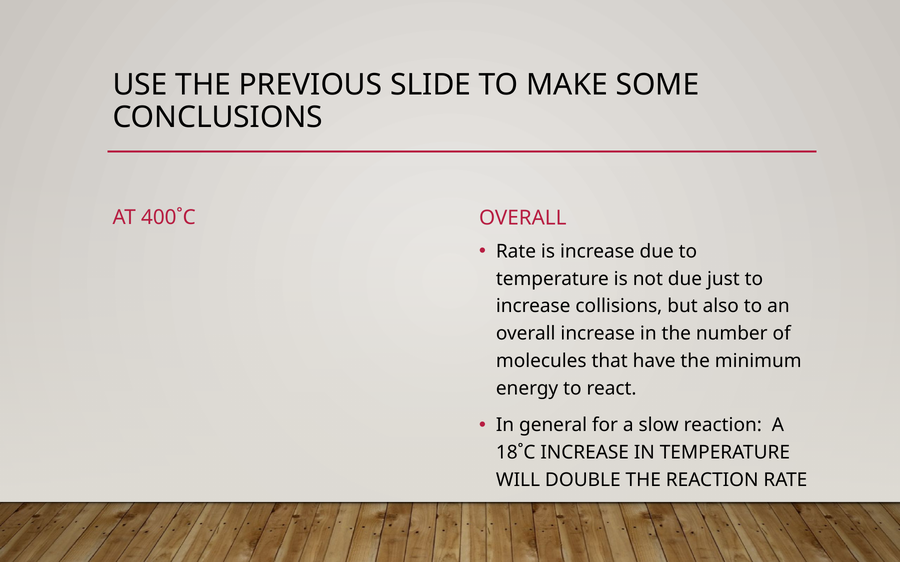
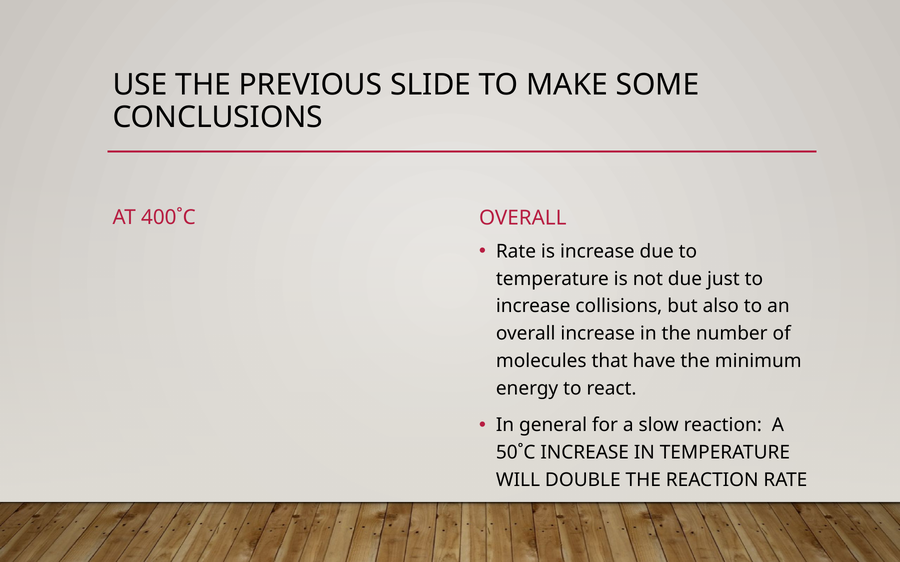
18˚C: 18˚C -> 50˚C
